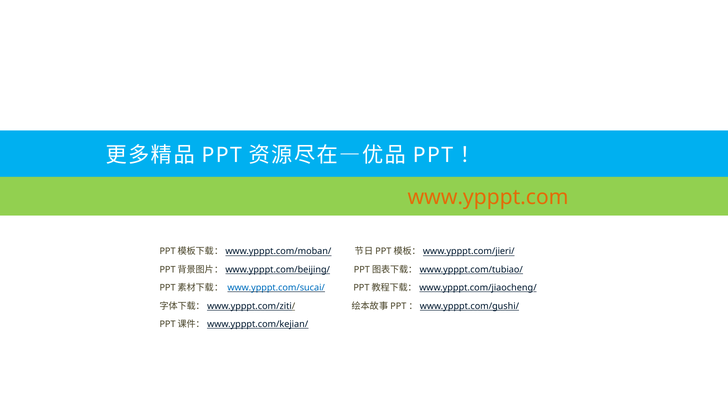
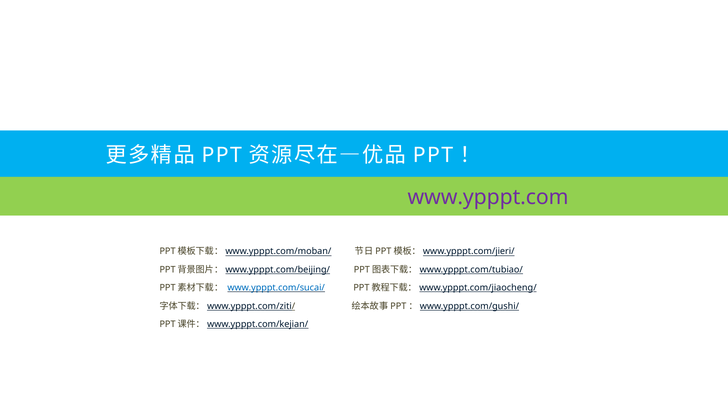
www.ypppt.com colour: orange -> purple
